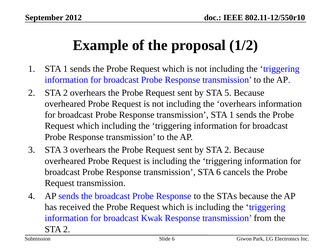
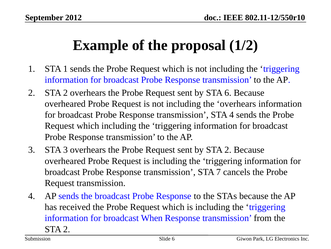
STA 5: 5 -> 6
transmission STA 1: 1 -> 4
STA 6: 6 -> 7
Kwak: Kwak -> When
